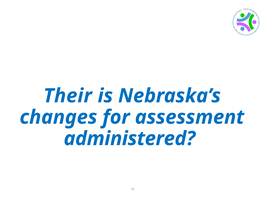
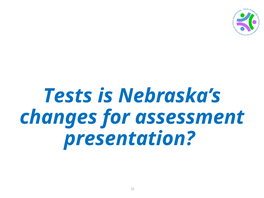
Their: Their -> Tests
administered: administered -> presentation
